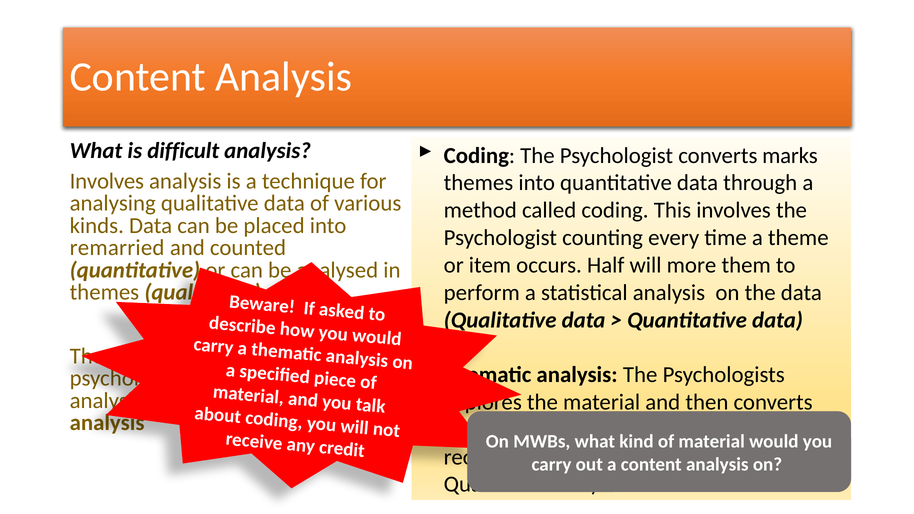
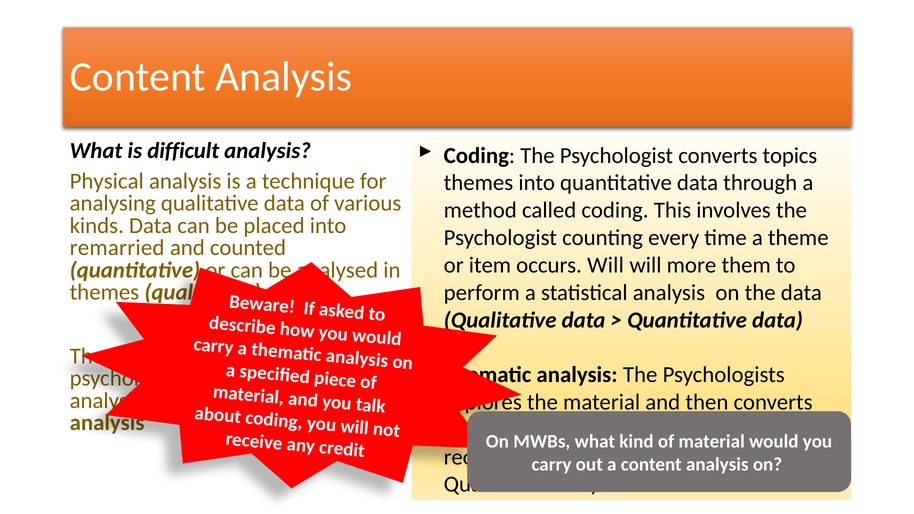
marks: marks -> topics
Involves at (107, 181): Involves -> Physical
occurs Half: Half -> Will
